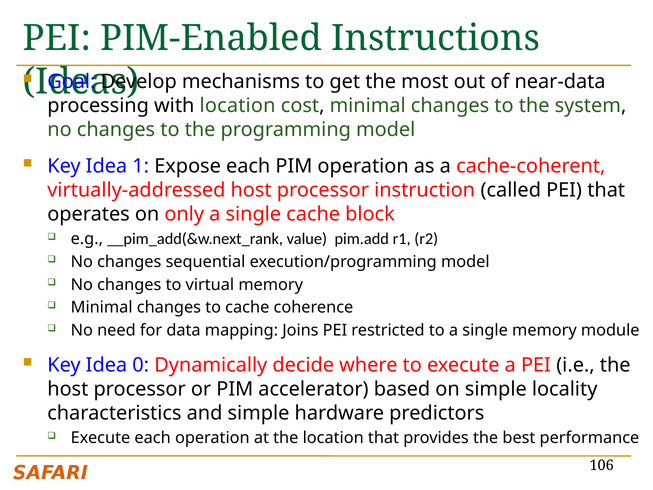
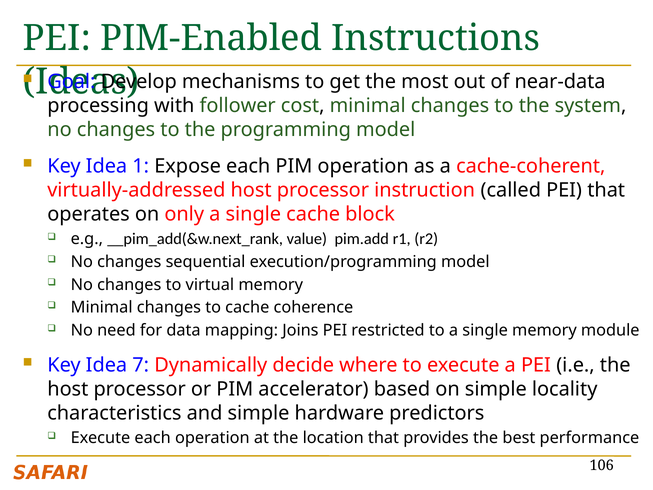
with location: location -> follower
0: 0 -> 7
